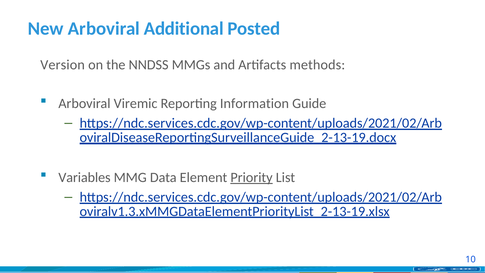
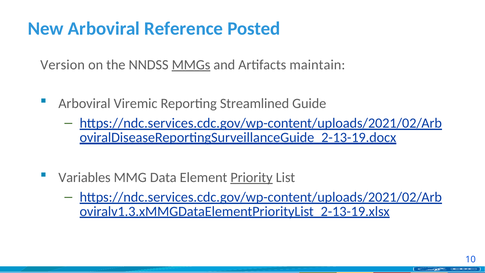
Additional: Additional -> Reference
MMGs underline: none -> present
methods: methods -> maintain
Information: Information -> Streamlined
